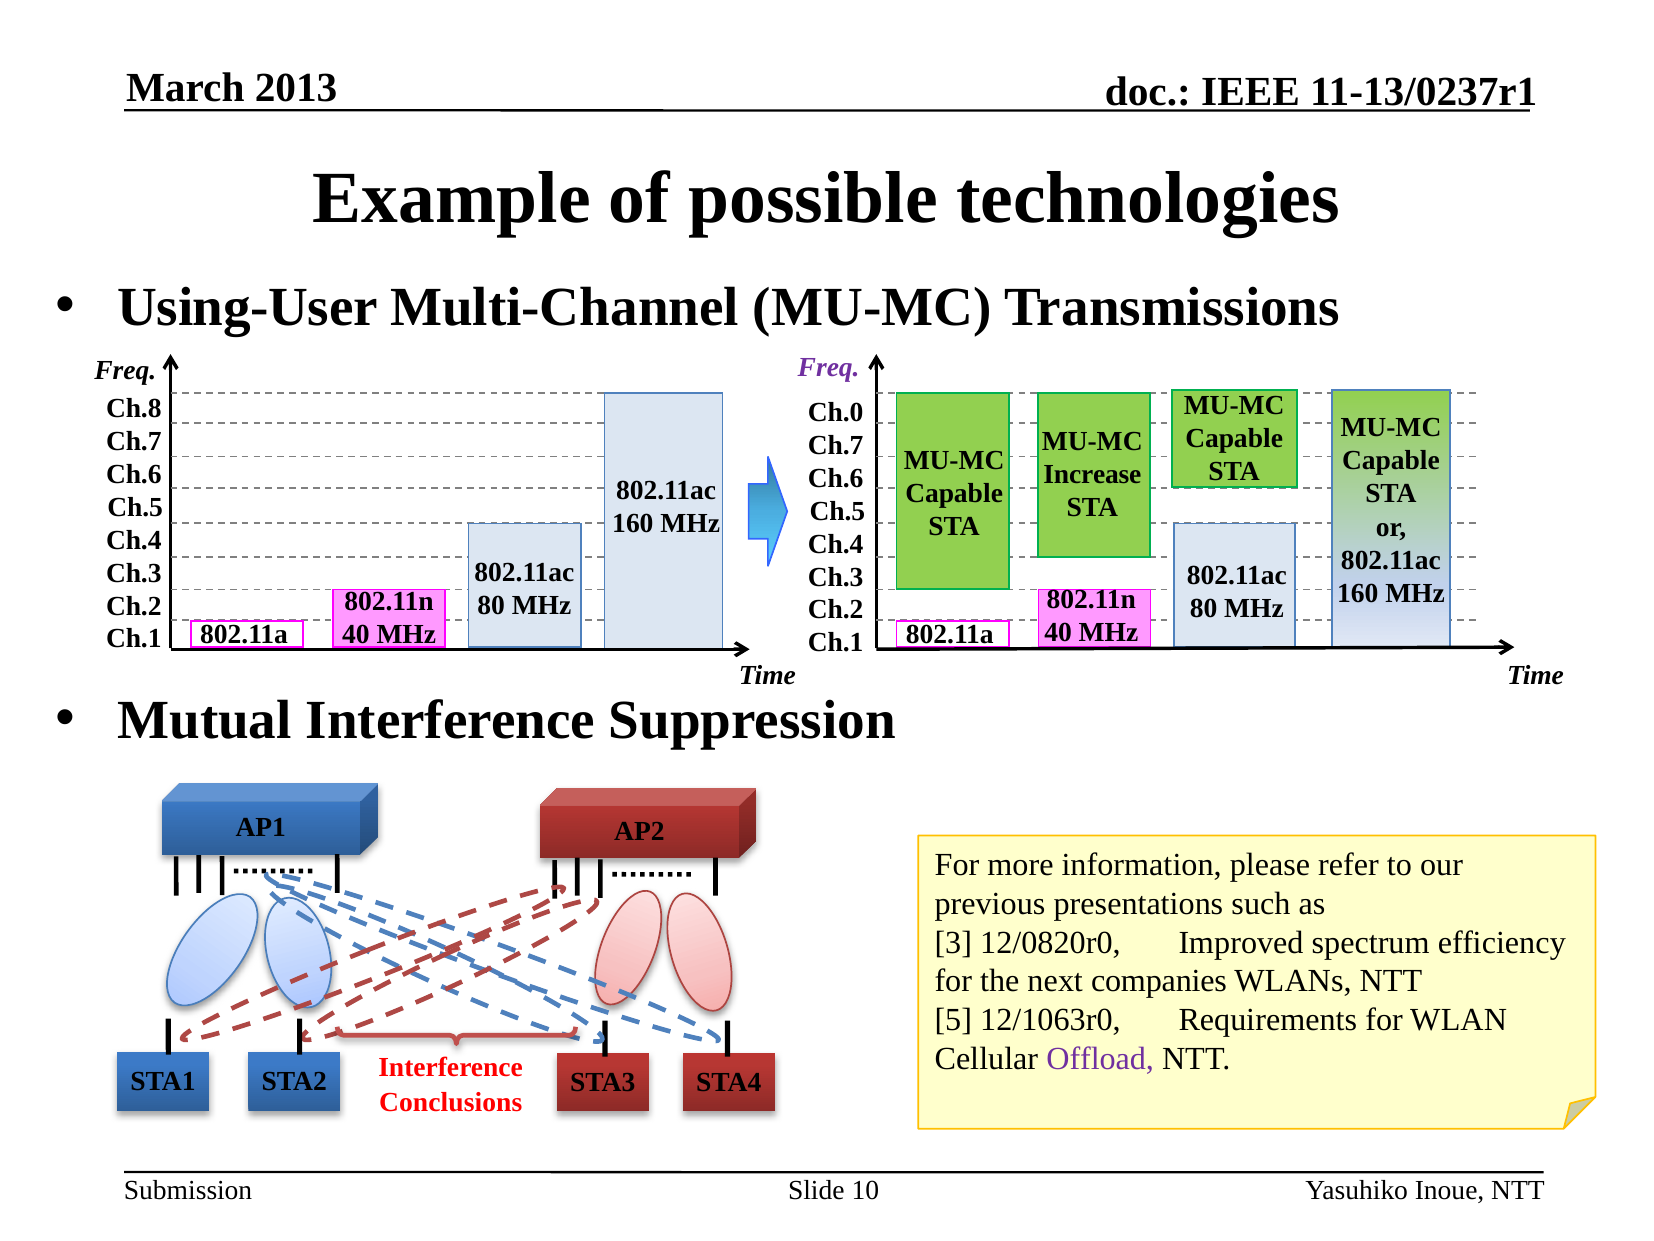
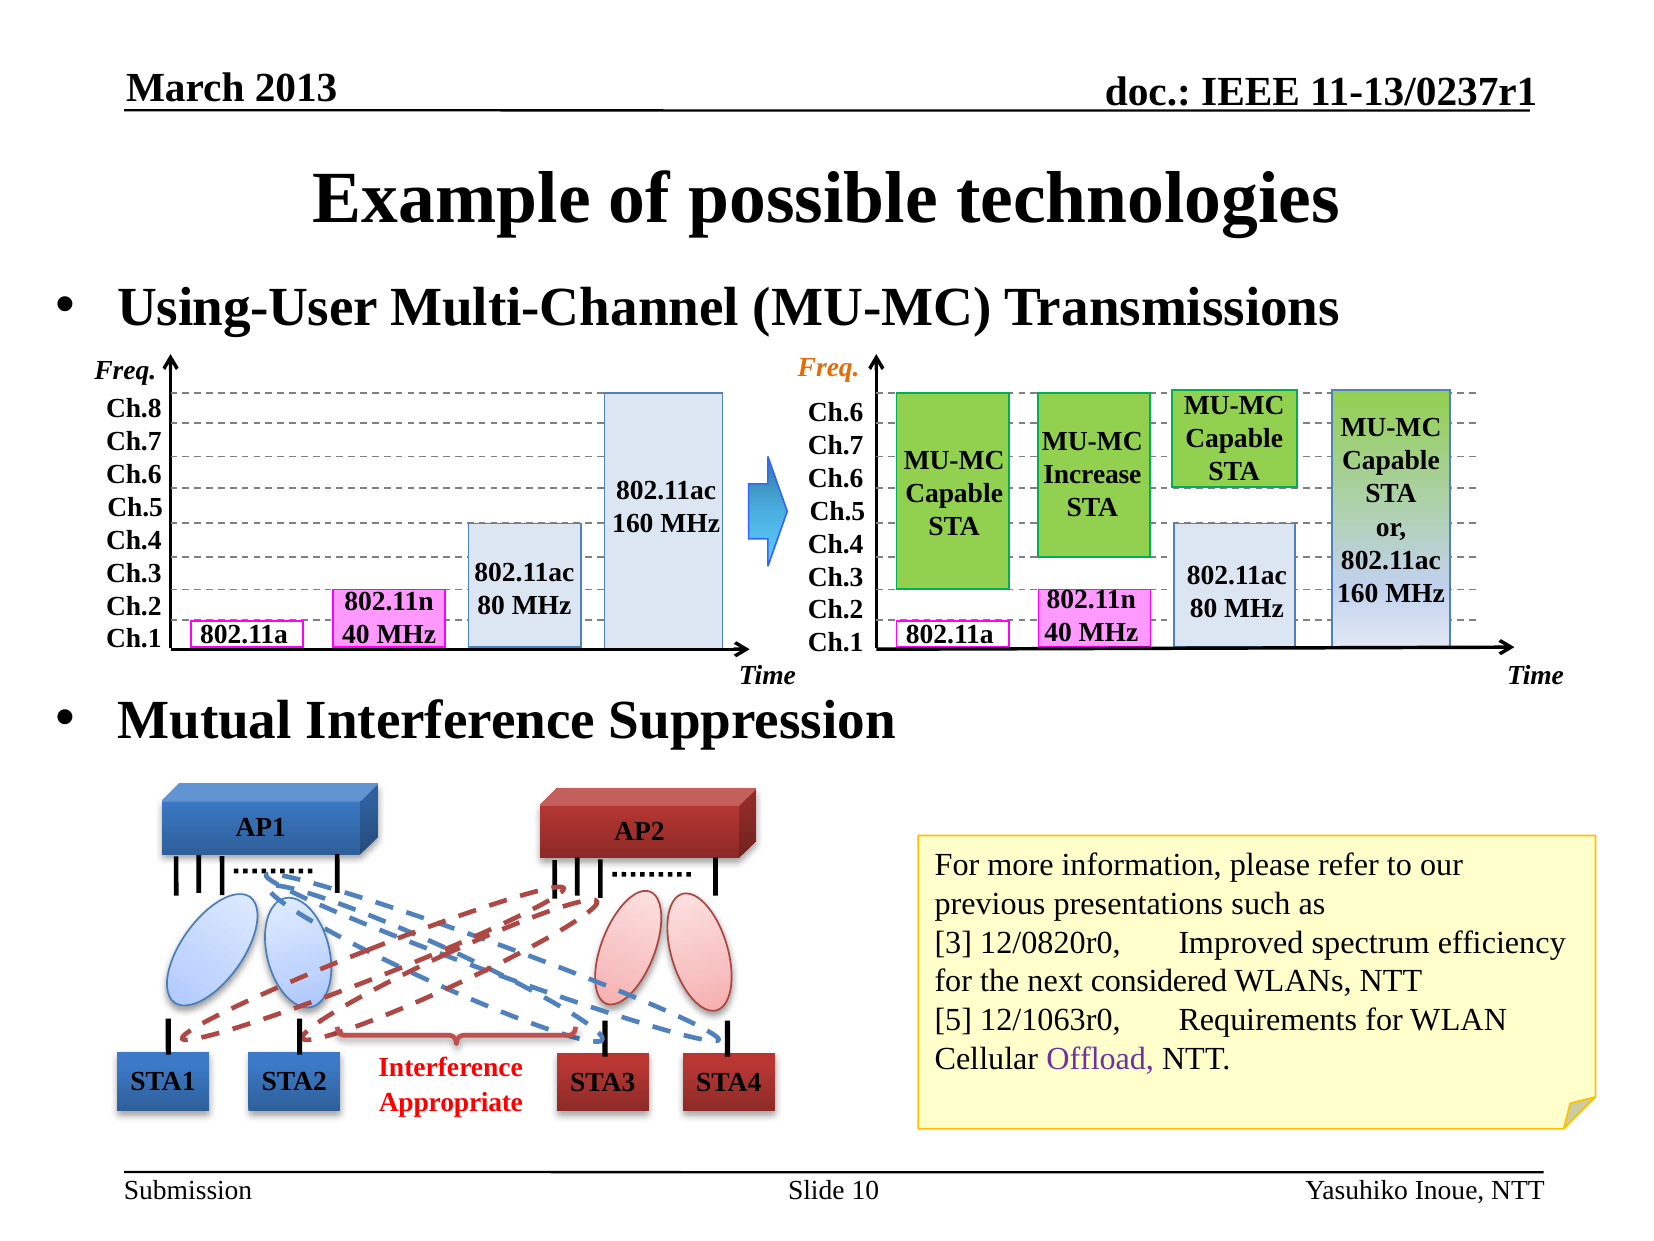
Freq at (829, 367) colour: purple -> orange
Ch.0 at (836, 412): Ch.0 -> Ch.6
companies: companies -> considered
Conclusions: Conclusions -> Appropriate
